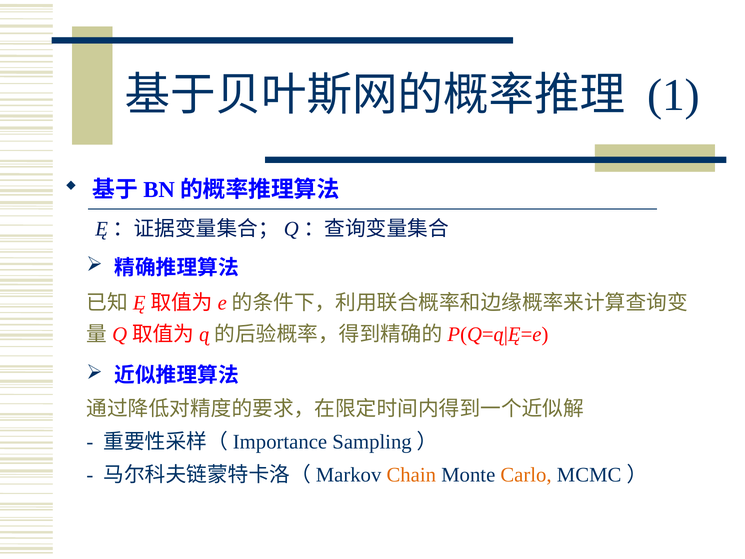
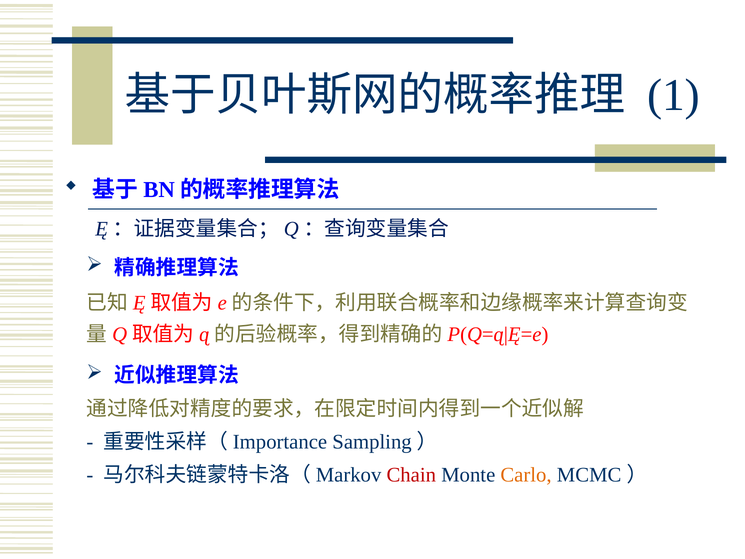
Chain colour: orange -> red
